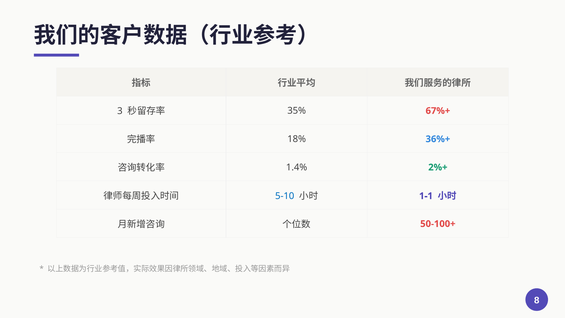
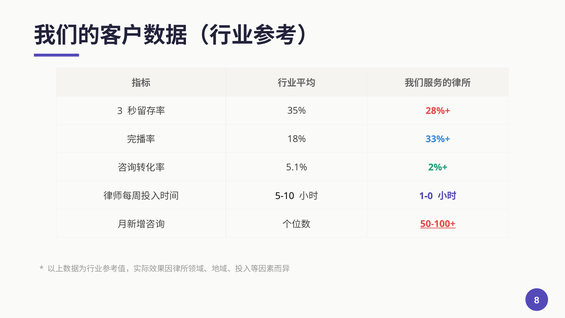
67%+: 67%+ -> 28%+
36%+: 36%+ -> 33%+
1.4%: 1.4% -> 5.1%
5-10 colour: blue -> black
1-1: 1-1 -> 1-0
50-100+ underline: none -> present
